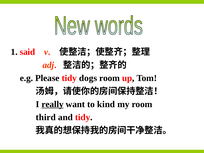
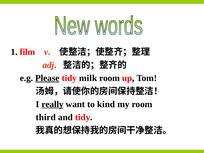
said: said -> film
Please underline: none -> present
dogs: dogs -> milk
